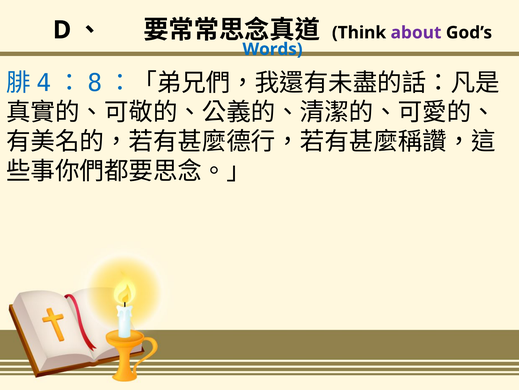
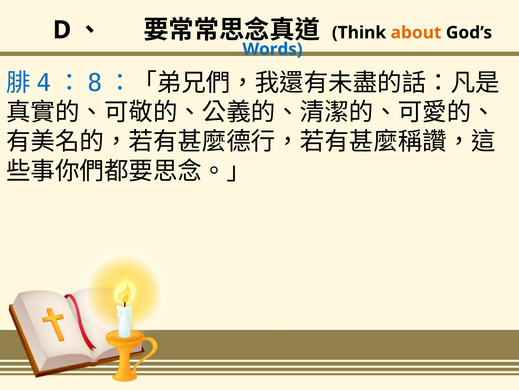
about colour: purple -> orange
